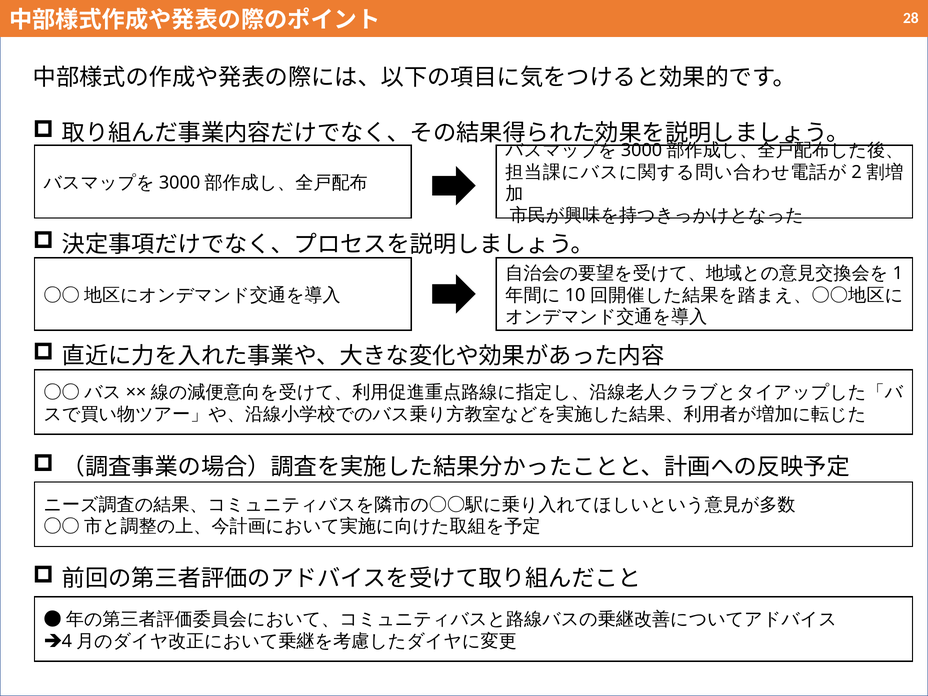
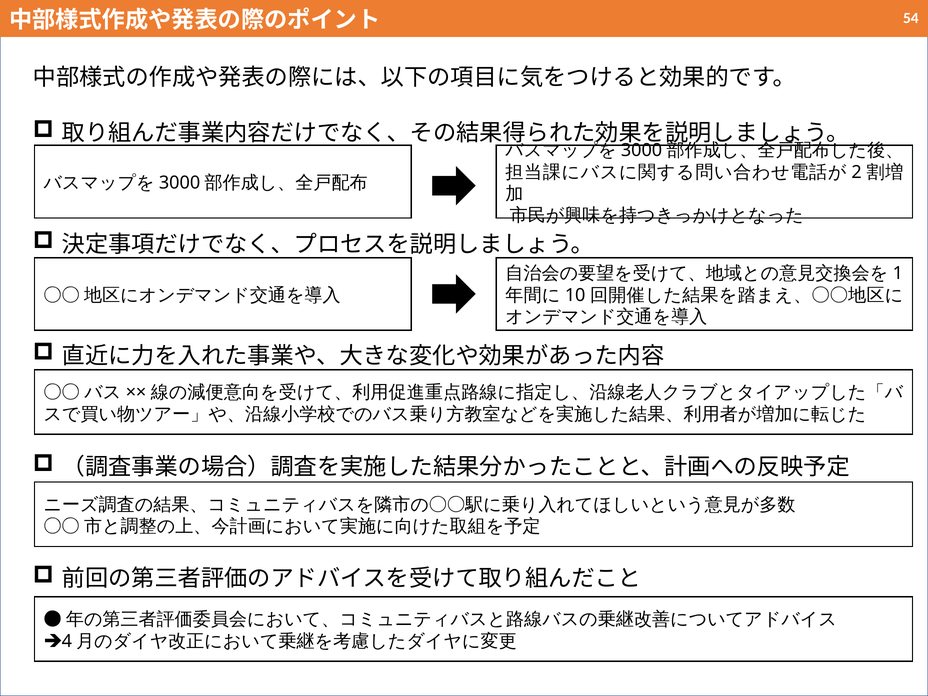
28: 28 -> 54
